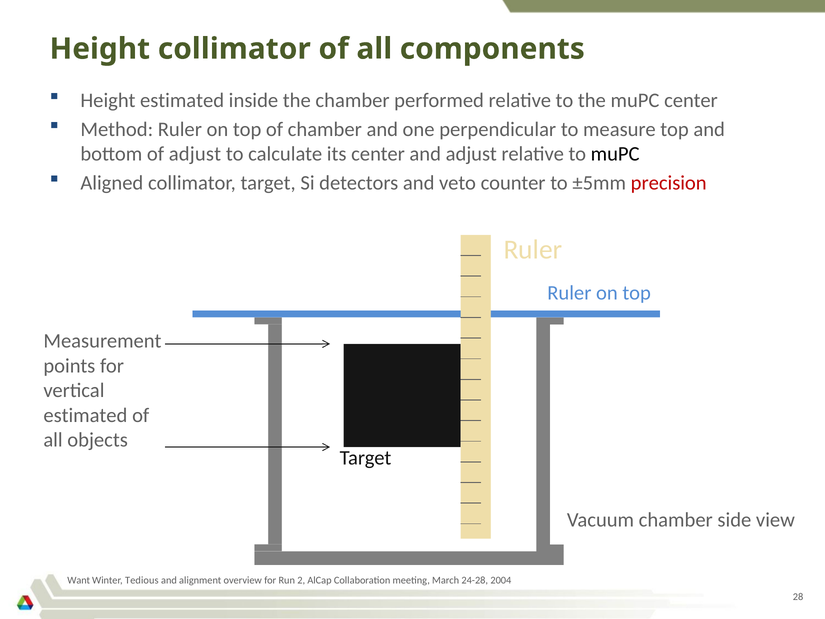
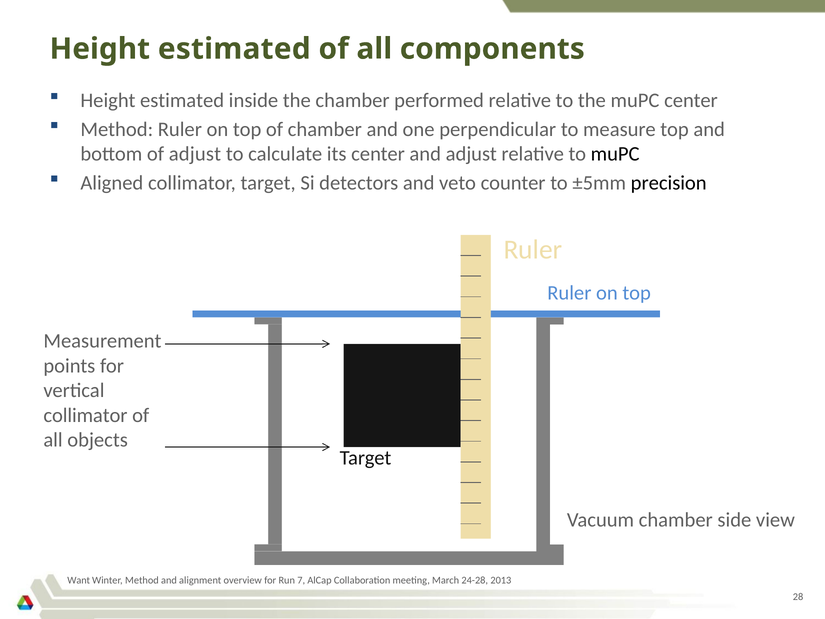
collimator at (234, 49): collimator -> estimated
precision colour: red -> black
estimated at (85, 415): estimated -> collimator
Winter Tedious: Tedious -> Method
2: 2 -> 7
2004: 2004 -> 2013
